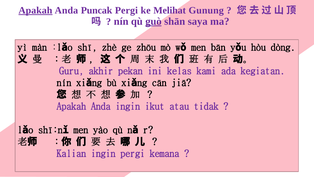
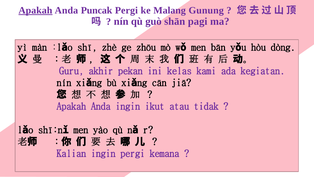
Melihat: Melihat -> Malang
guò underline: present -> none
saya: saya -> pagi
